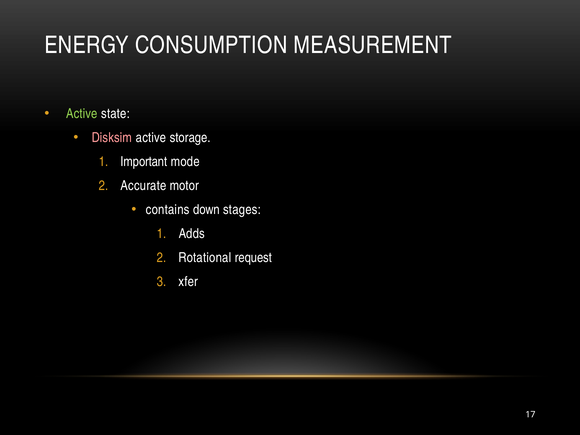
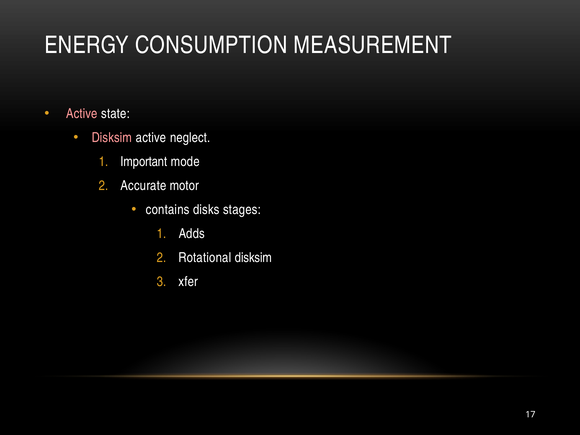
Active at (82, 114) colour: light green -> pink
storage: storage -> neglect
down: down -> disks
Rotational request: request -> disksim
